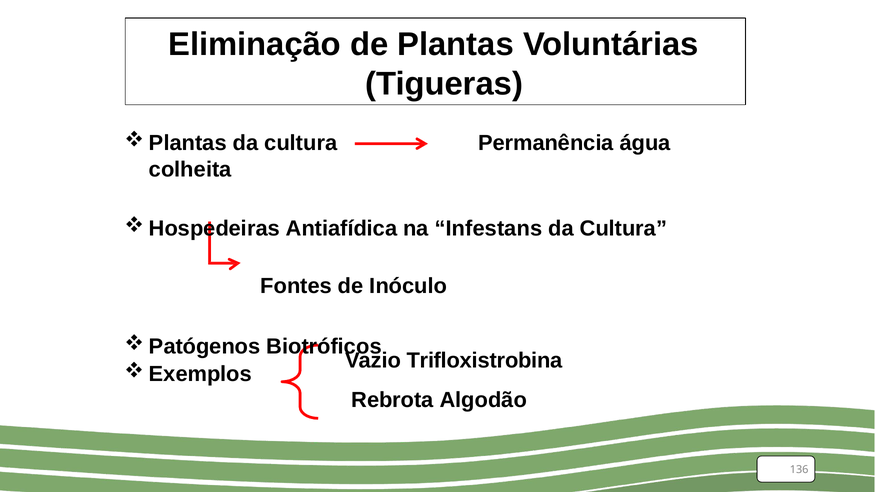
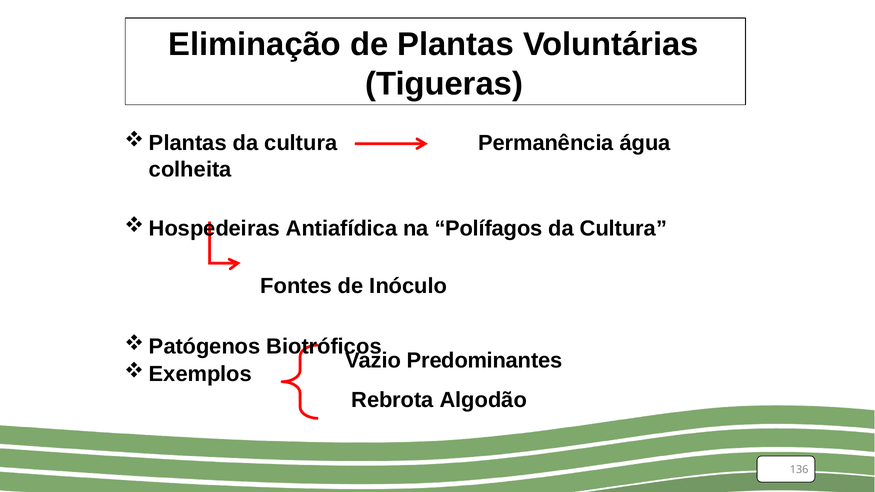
Infestans: Infestans -> Polífagos
Trifloxistrobina: Trifloxistrobina -> Predominantes
